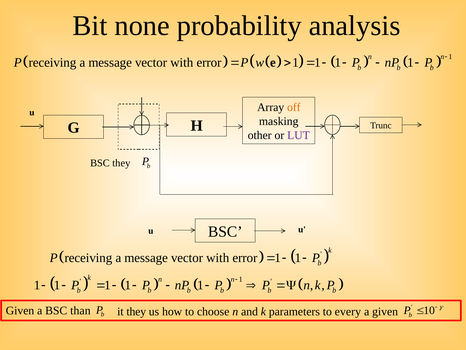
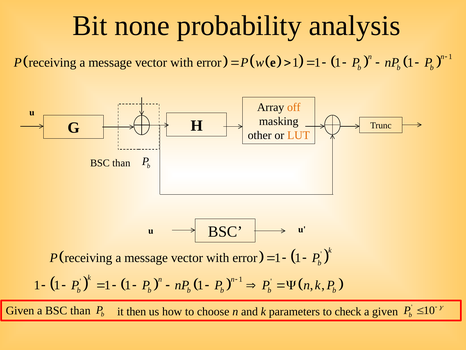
LUT colour: purple -> orange
they at (121, 163): they -> than
it they: they -> then
every: every -> check
